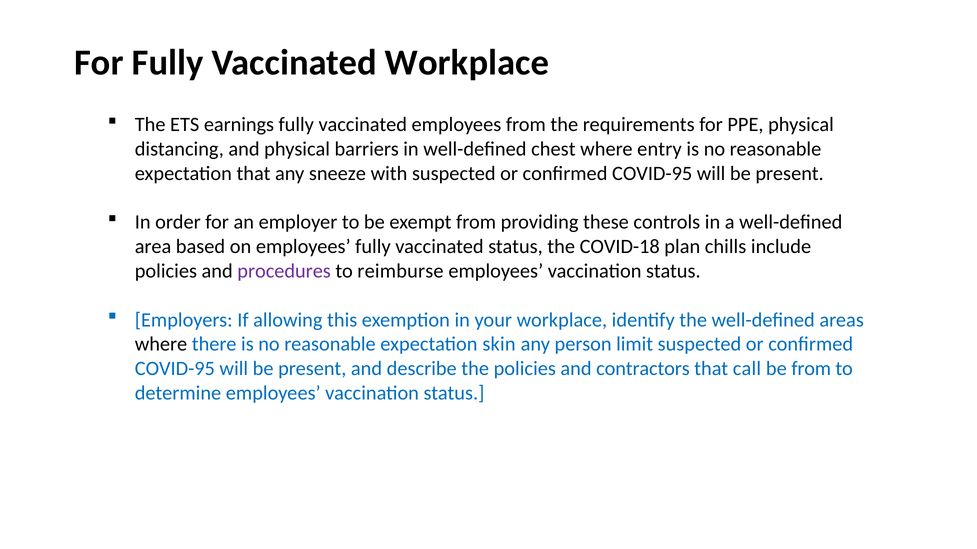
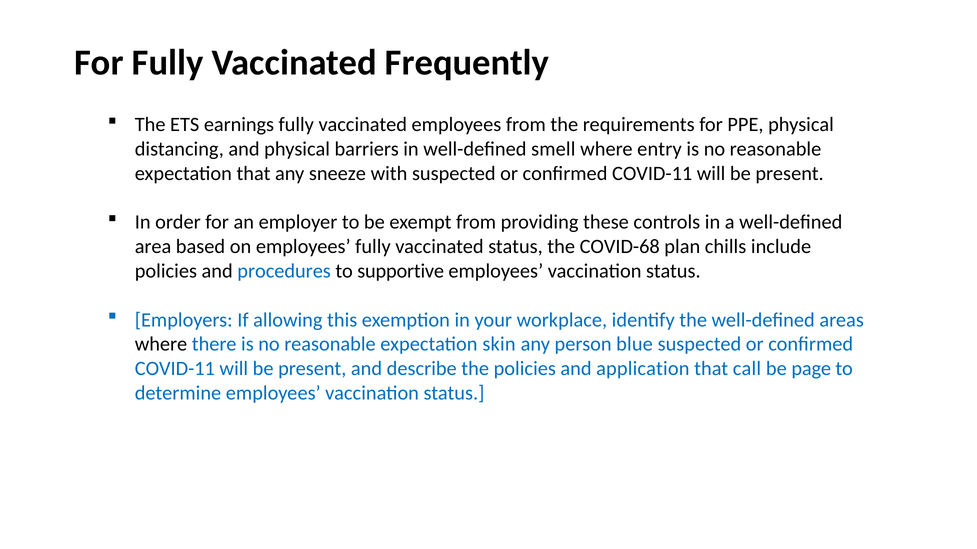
Vaccinated Workplace: Workplace -> Frequently
chest: chest -> smell
COVID-95 at (652, 174): COVID-95 -> COVID-11
COVID-18: COVID-18 -> COVID-68
procedures colour: purple -> blue
reimburse: reimburse -> supportive
limit: limit -> blue
COVID-95 at (175, 369): COVID-95 -> COVID-11
contractors: contractors -> application
be from: from -> page
